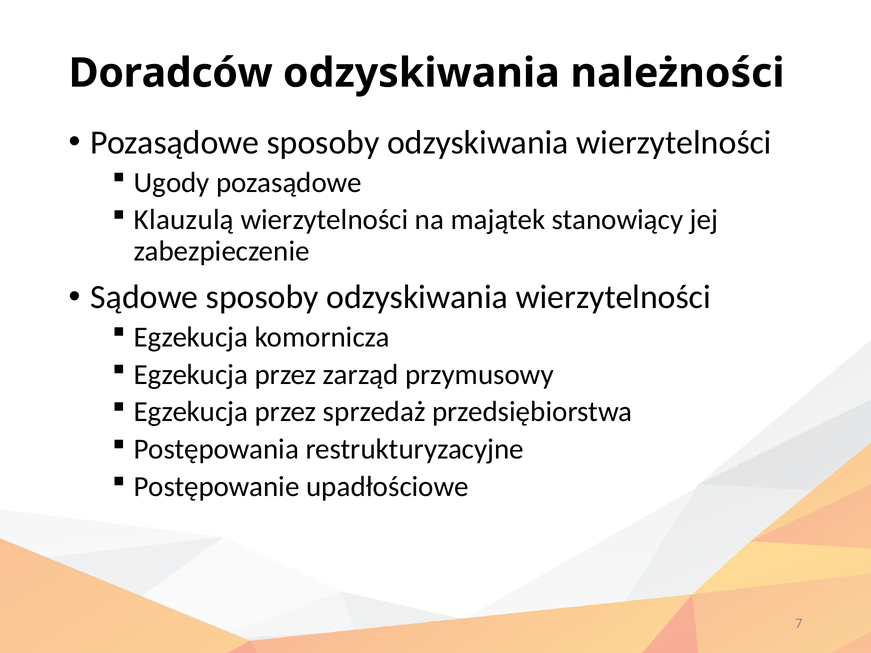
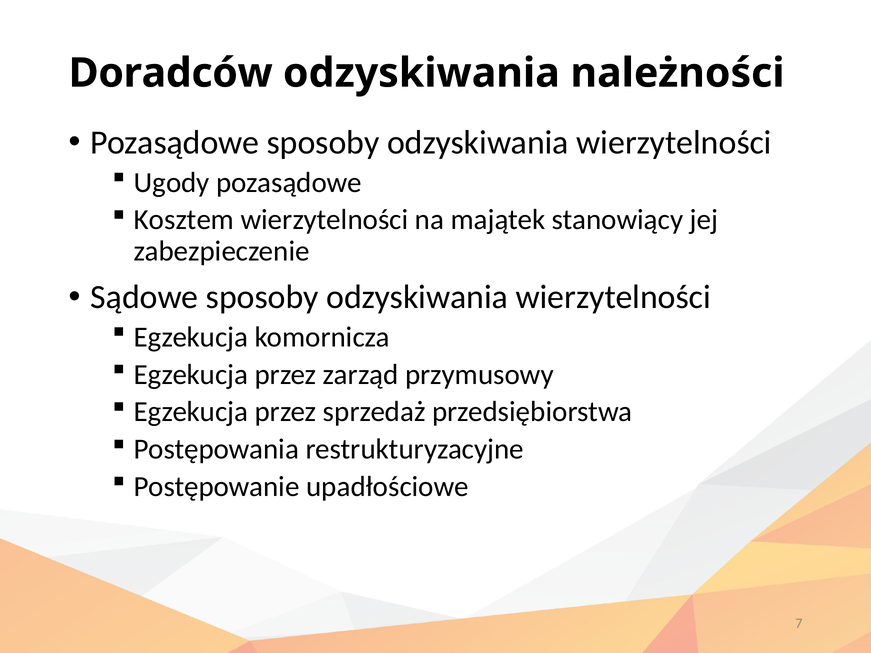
Klauzulą: Klauzulą -> Kosztem
